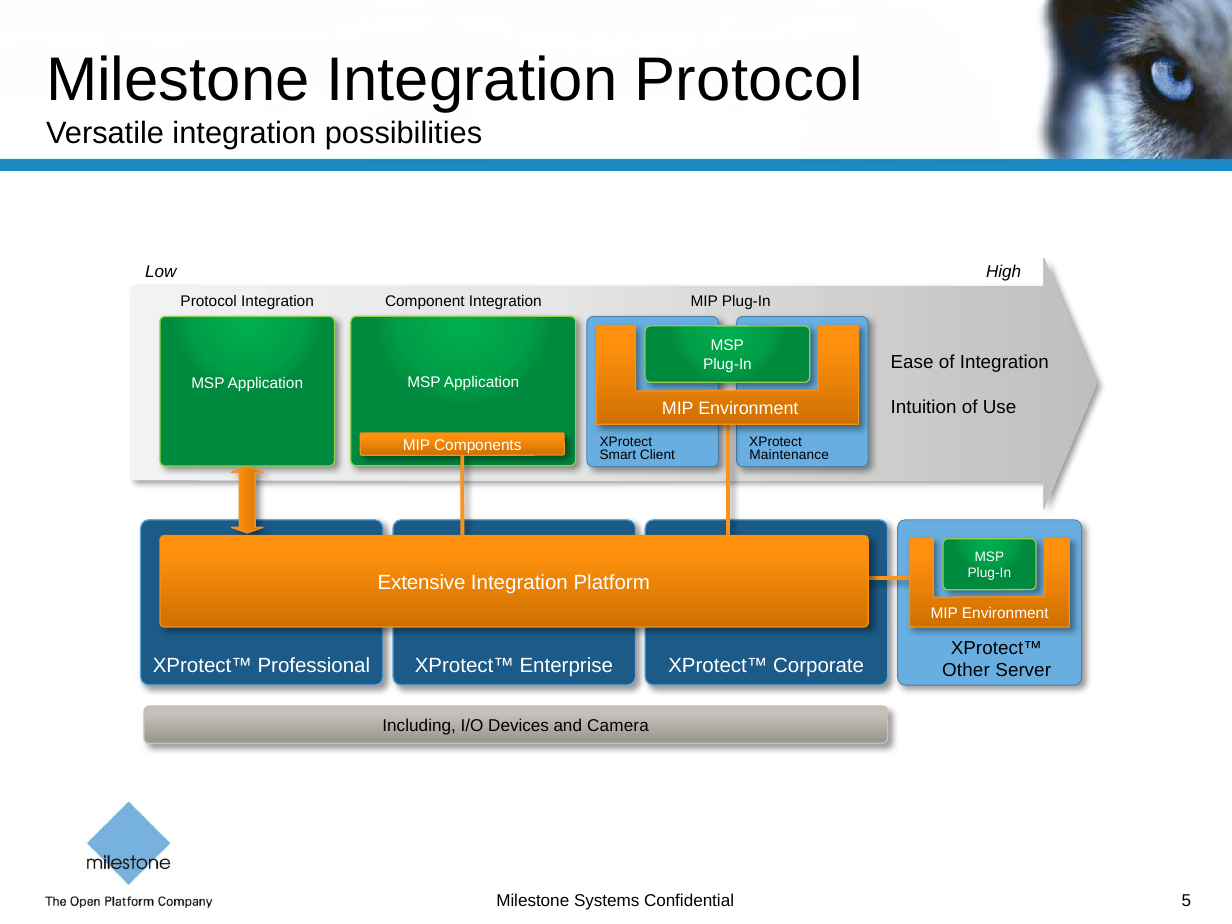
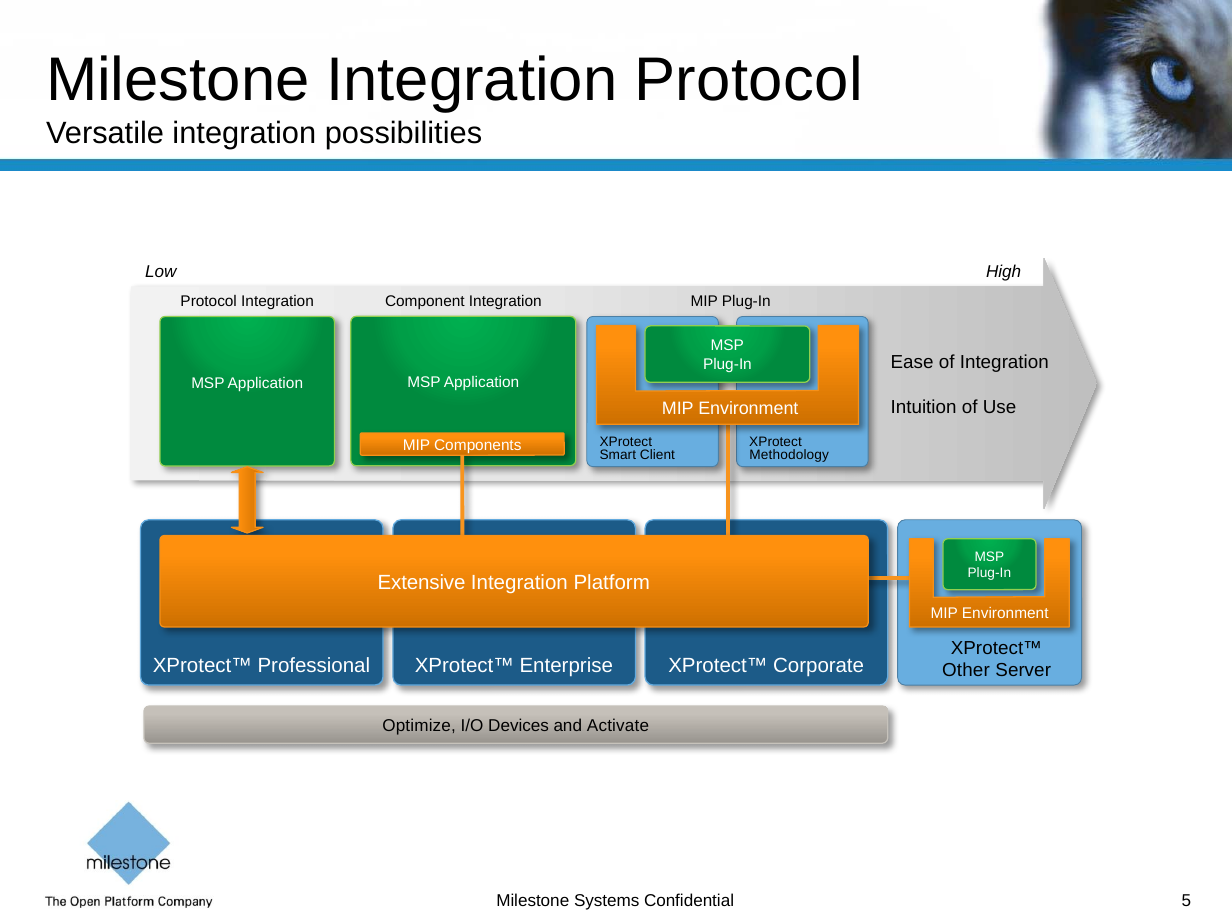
Maintenance: Maintenance -> Methodology
Including: Including -> Optimize
Camera: Camera -> Activate
